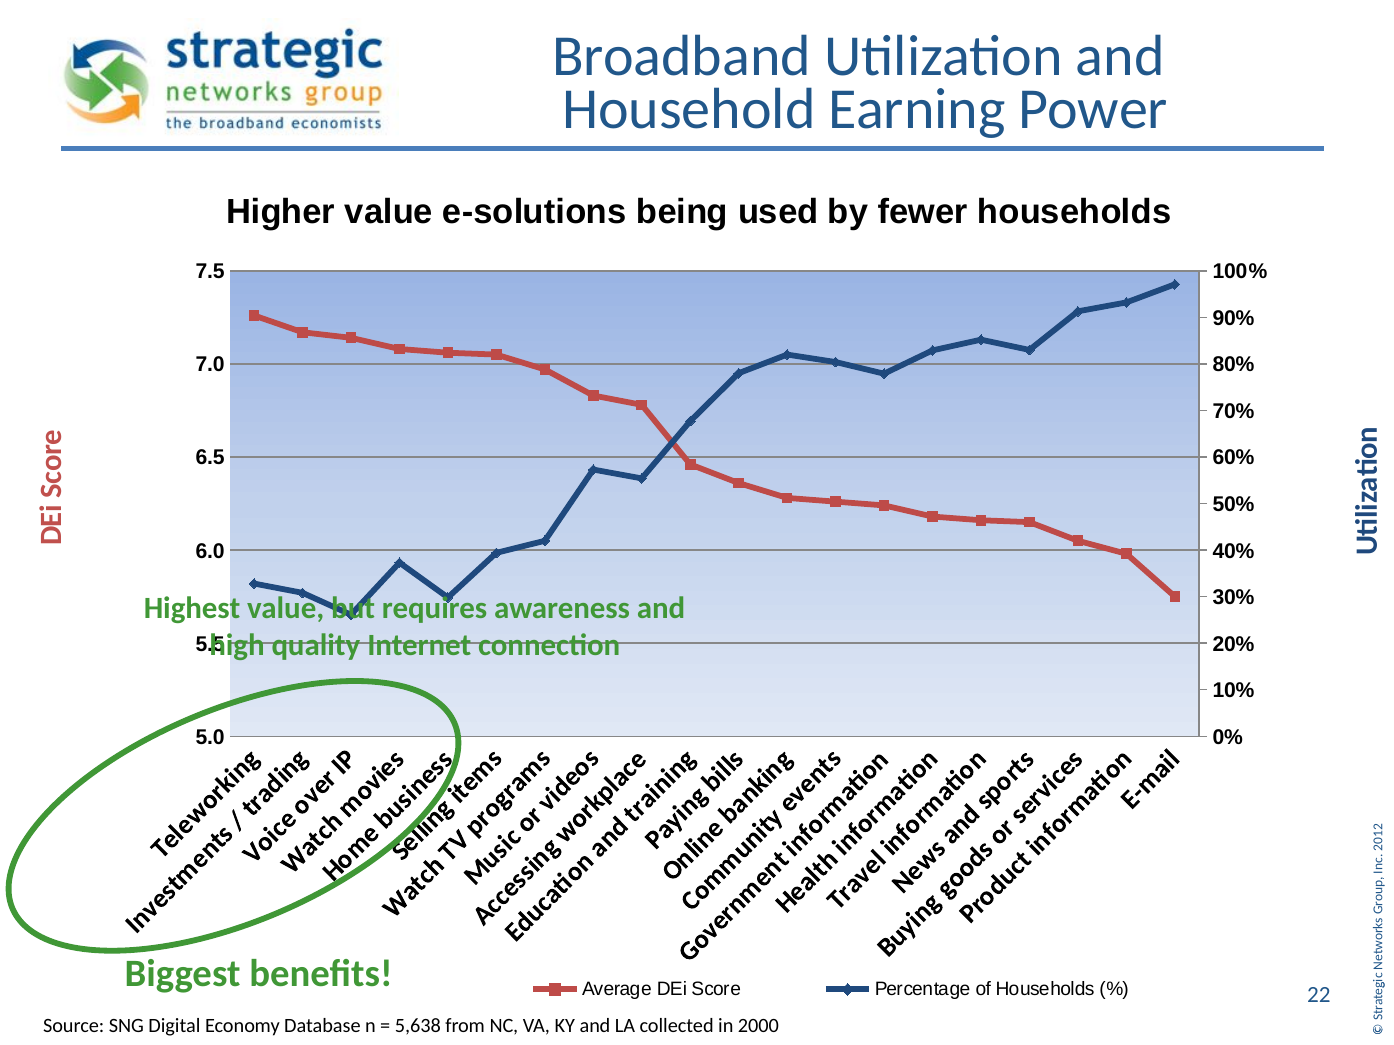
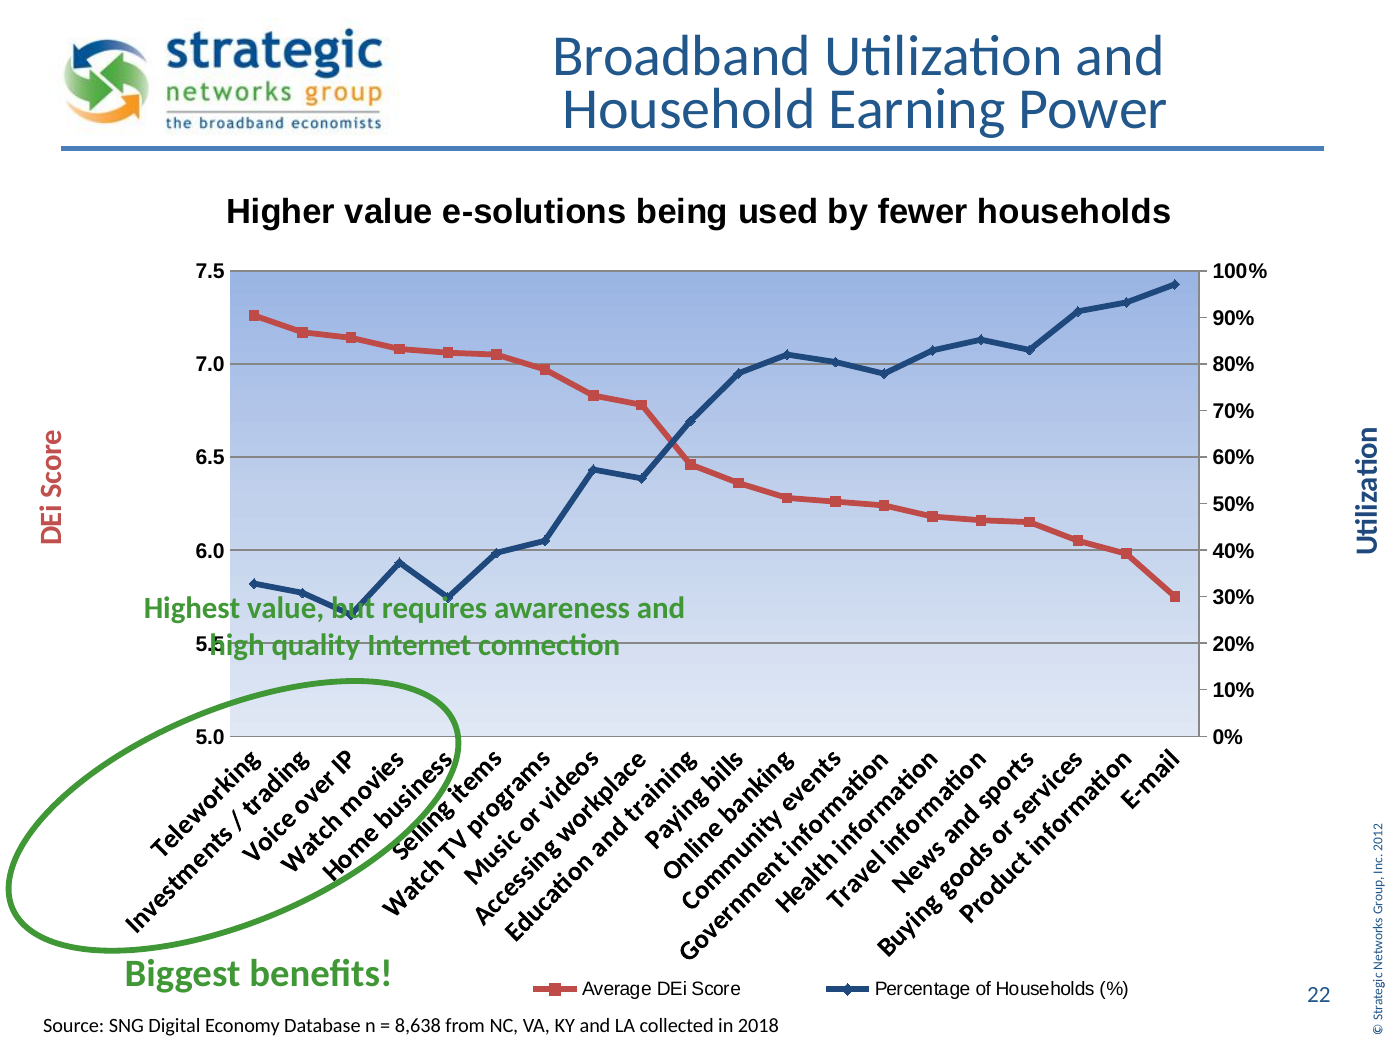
5,638: 5,638 -> 8,638
2000: 2000 -> 2018
